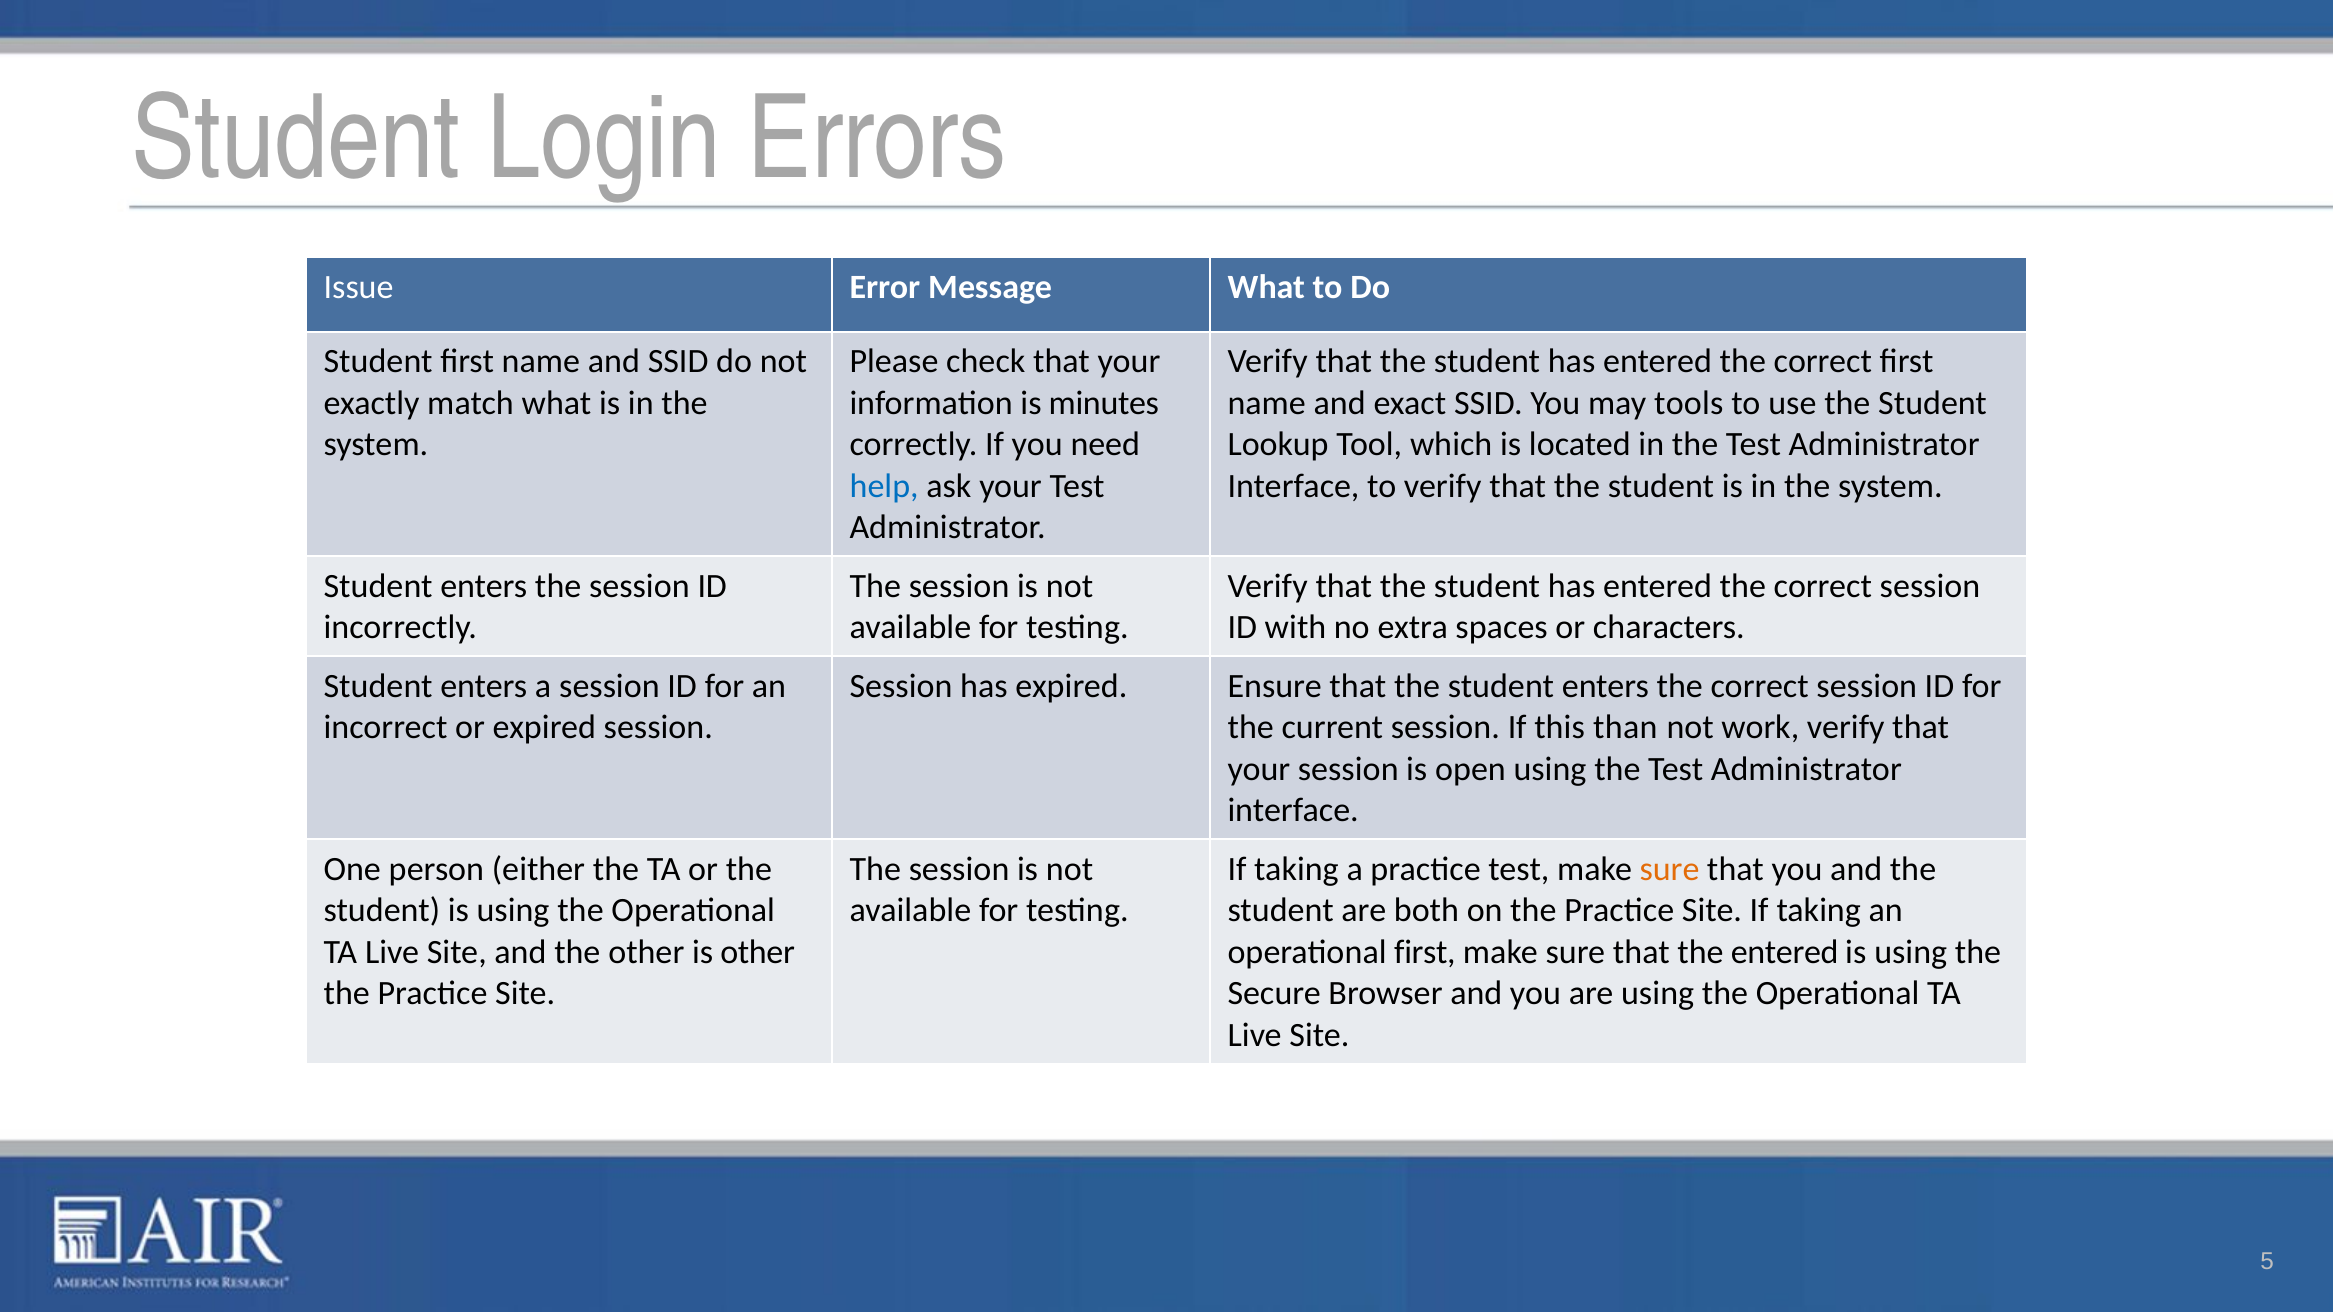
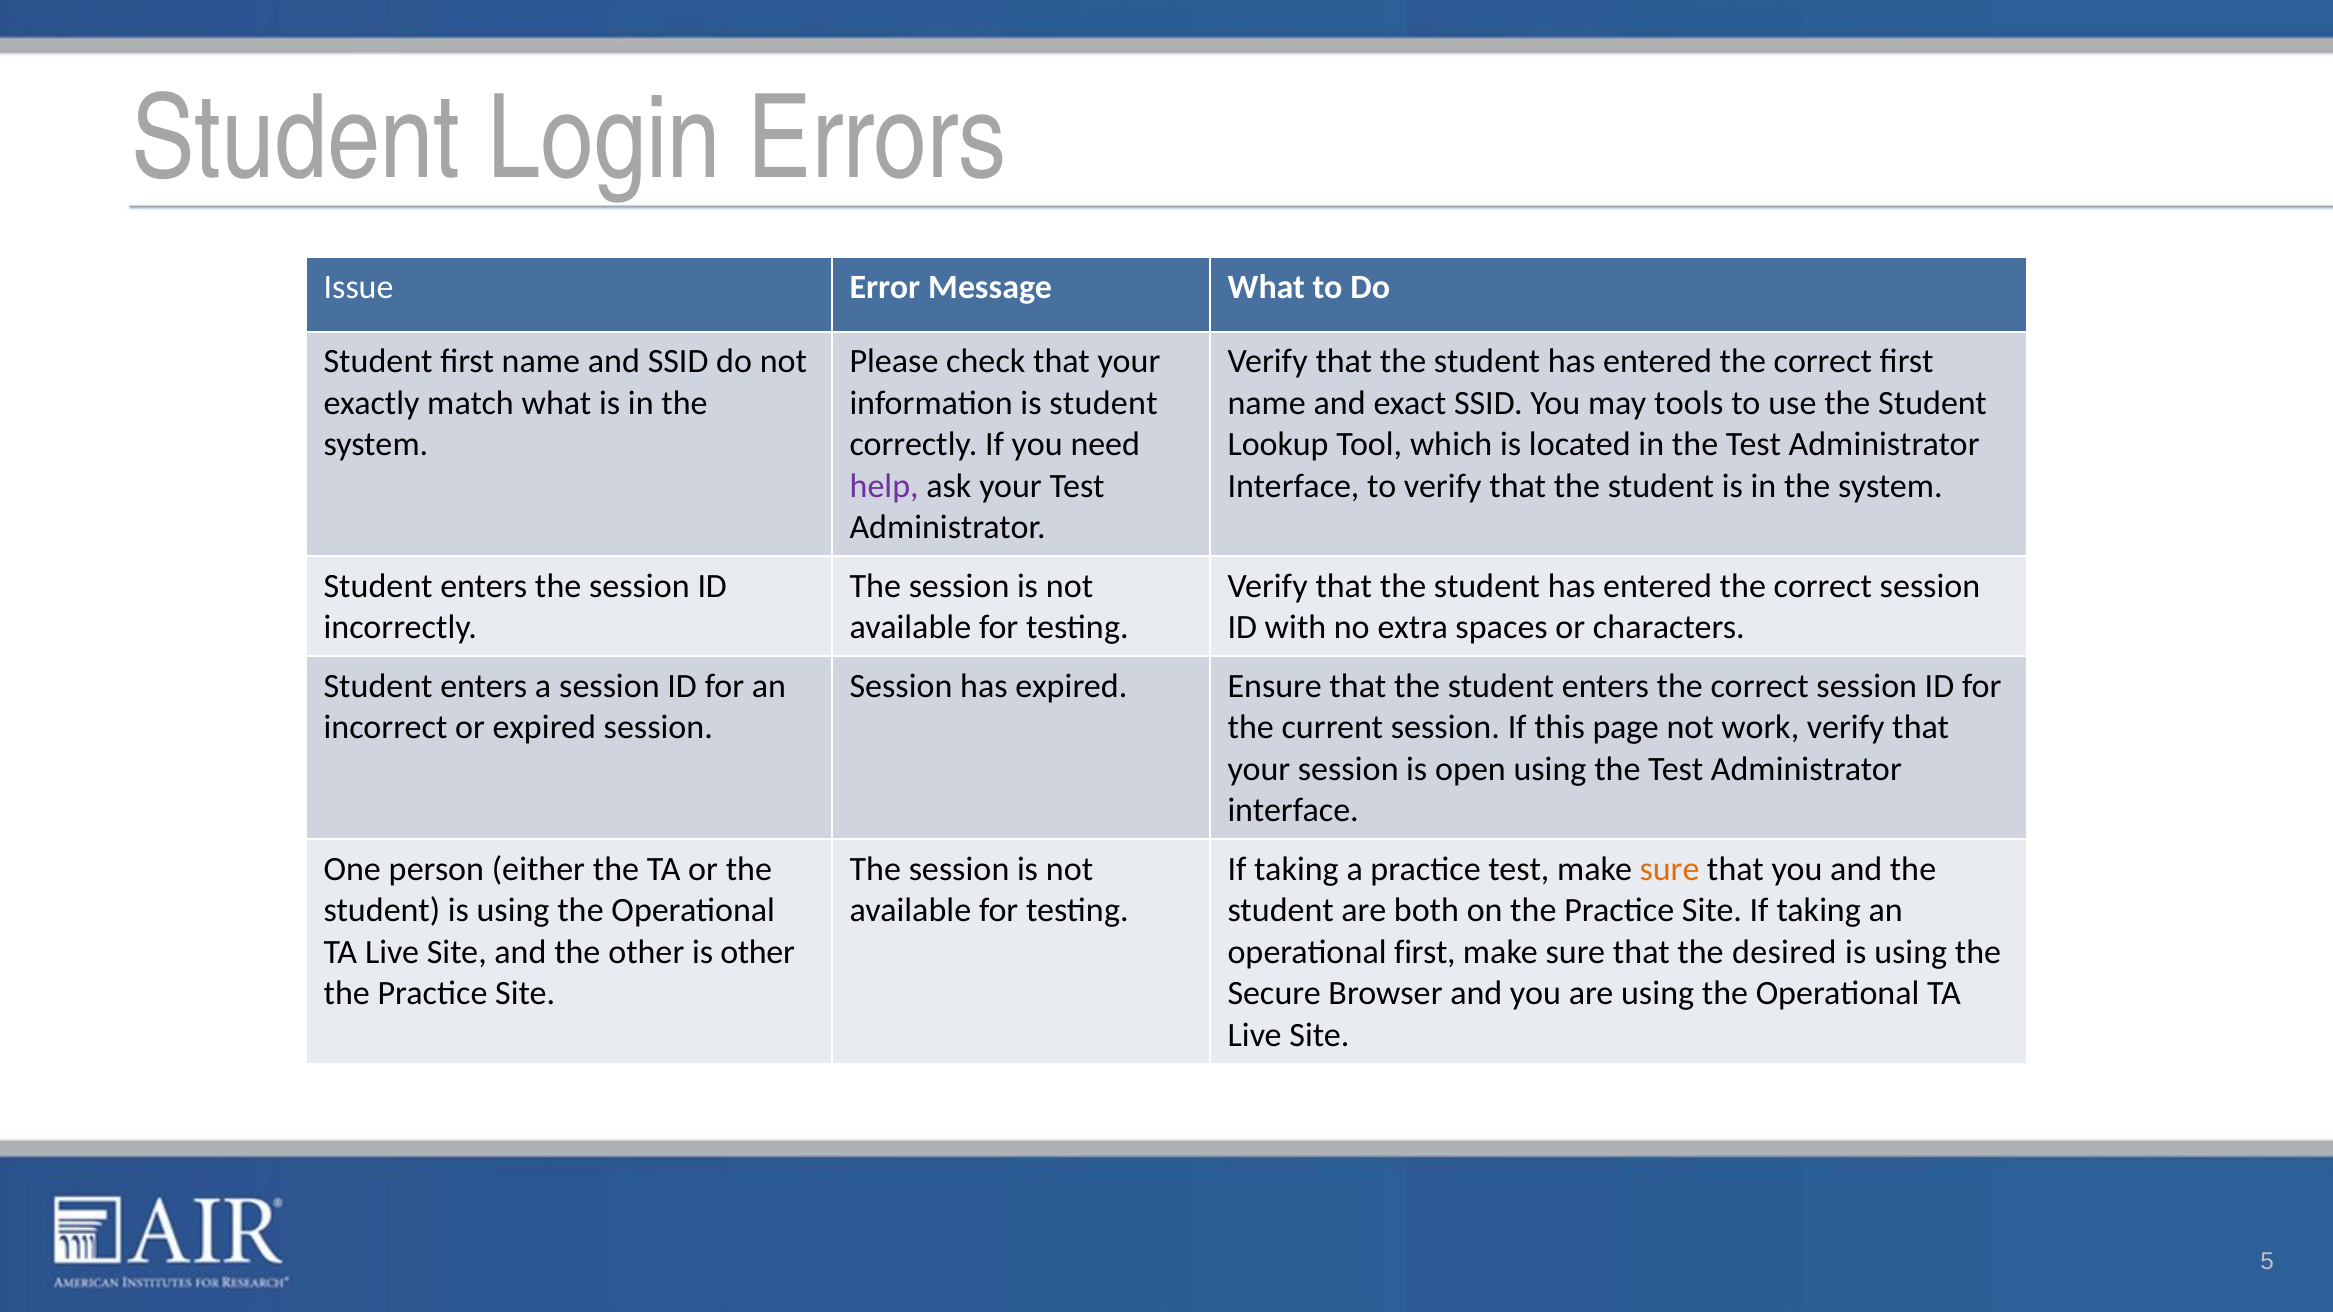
is minutes: minutes -> student
help colour: blue -> purple
than: than -> page
the entered: entered -> desired
